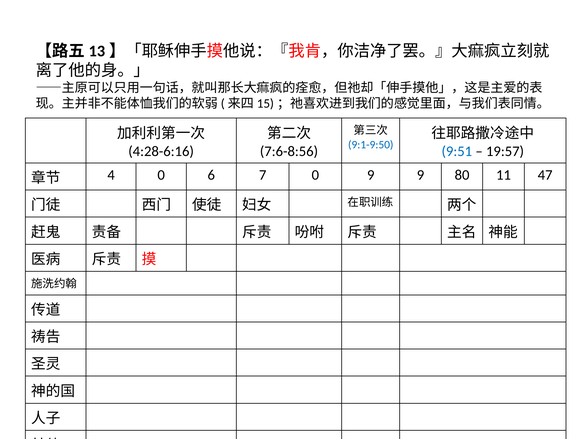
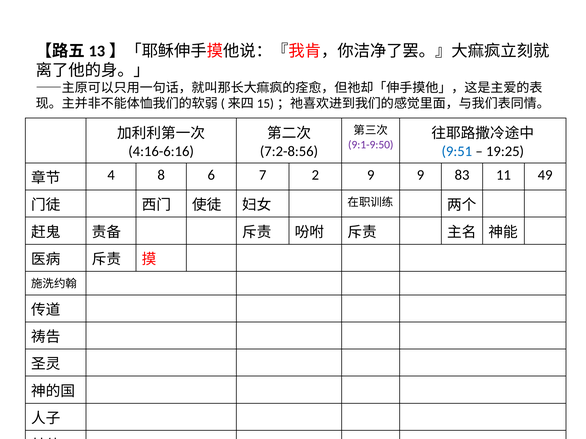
9:1-9:50 colour: blue -> purple
4:28-6:16: 4:28-6:16 -> 4:16-6:16
7:6-8:56: 7:6-8:56 -> 7:2-8:56
19:57: 19:57 -> 19:25
4 0: 0 -> 8
7 0: 0 -> 2
80: 80 -> 83
47: 47 -> 49
